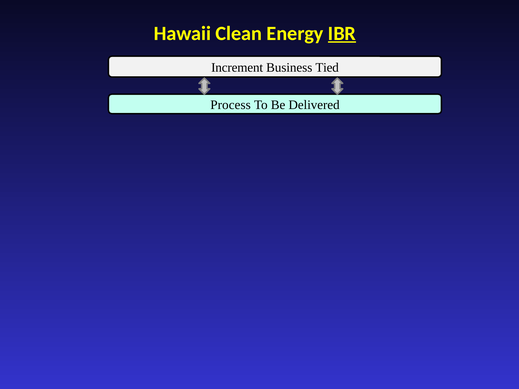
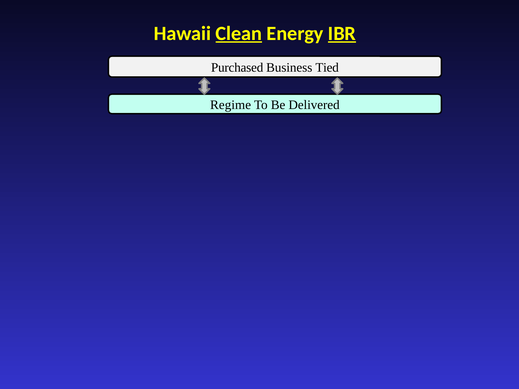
Clean underline: none -> present
Increment: Increment -> Purchased
Process: Process -> Regime
